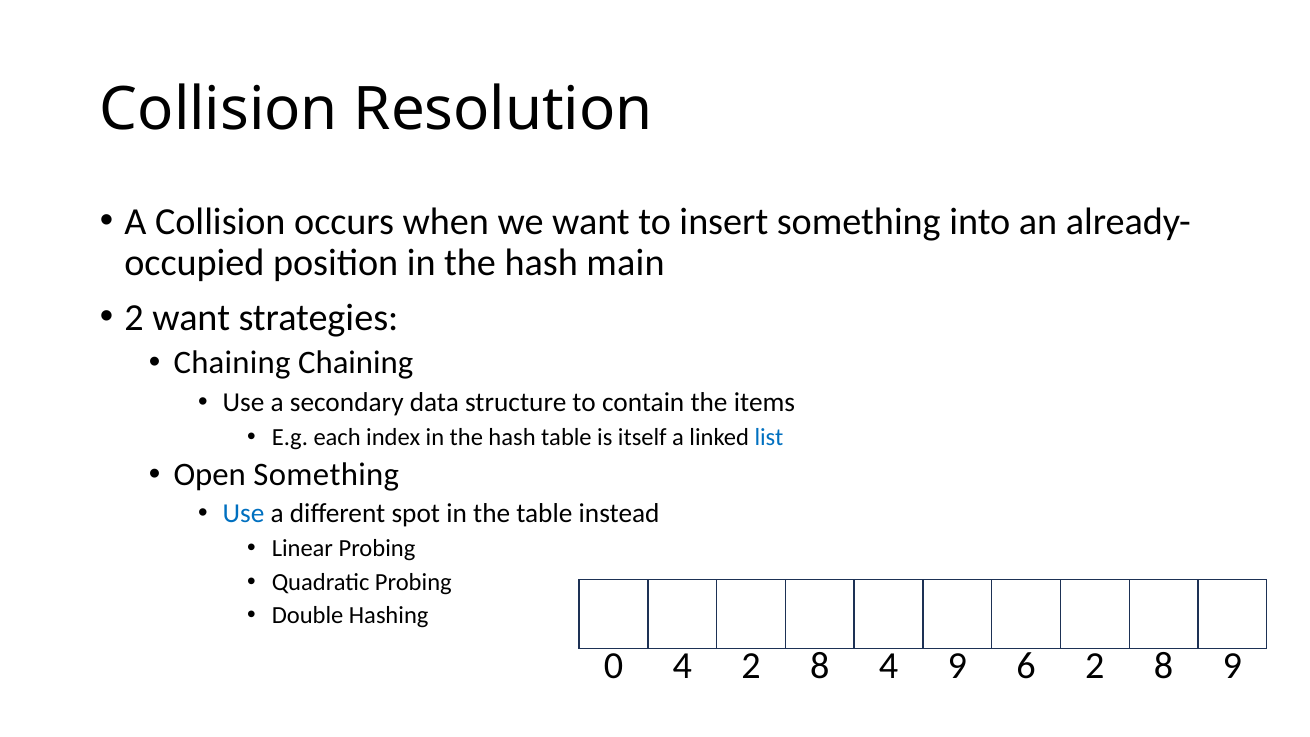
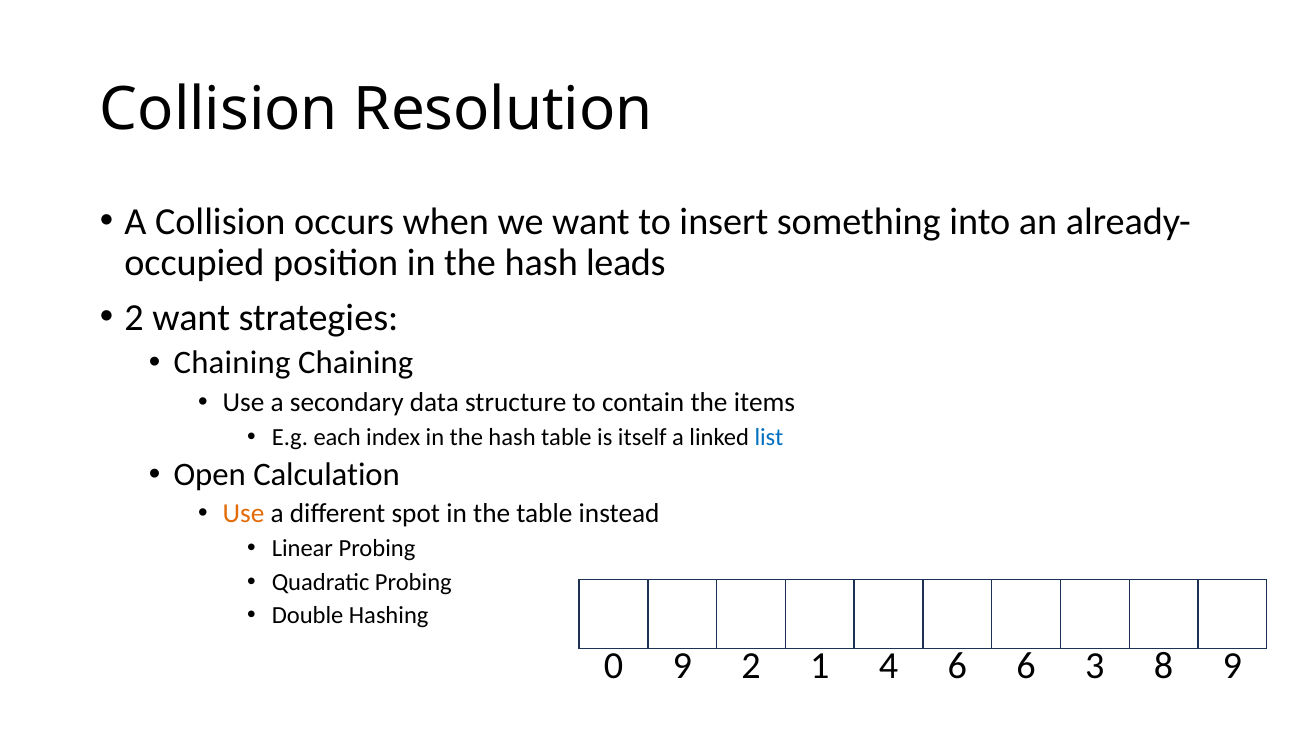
main: main -> leads
Open Something: Something -> Calculation
Use at (244, 514) colour: blue -> orange
0 4: 4 -> 9
8 at (820, 666): 8 -> 1
4 9: 9 -> 6
6 2: 2 -> 3
